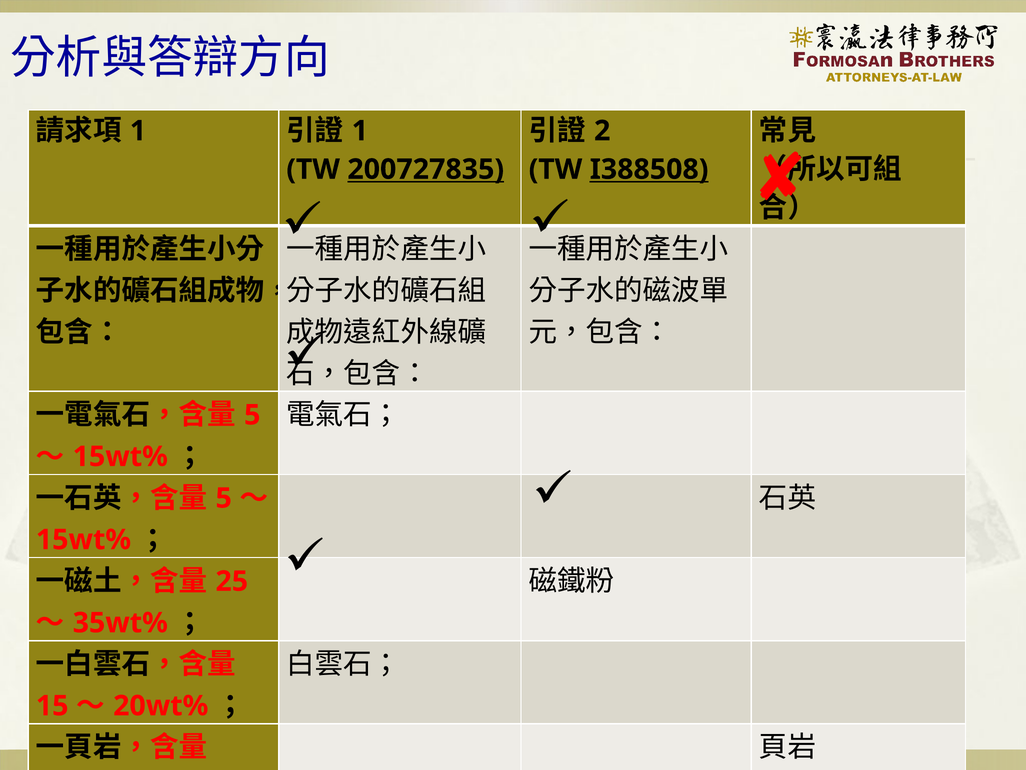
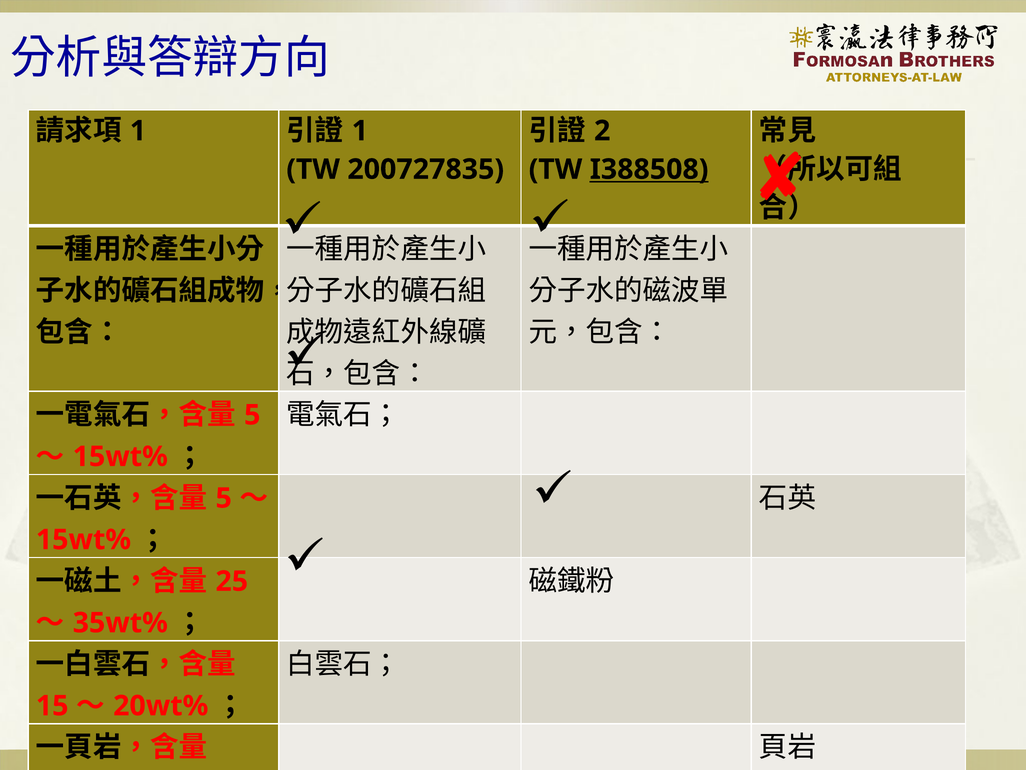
200727835 underline: present -> none
